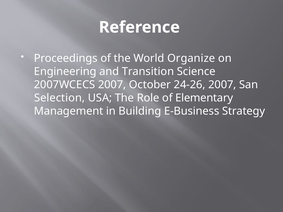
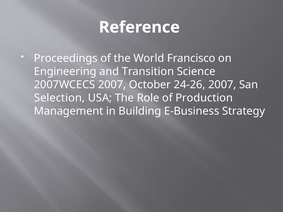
Organize: Organize -> Francisco
Elementary: Elementary -> Production
